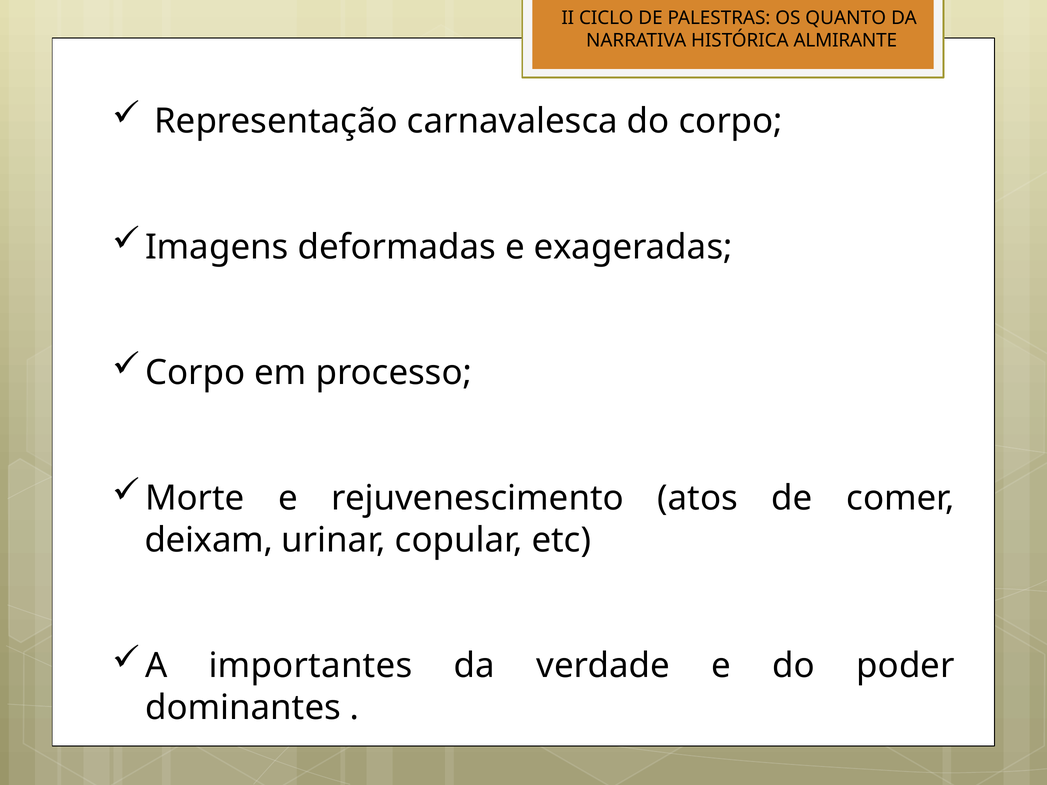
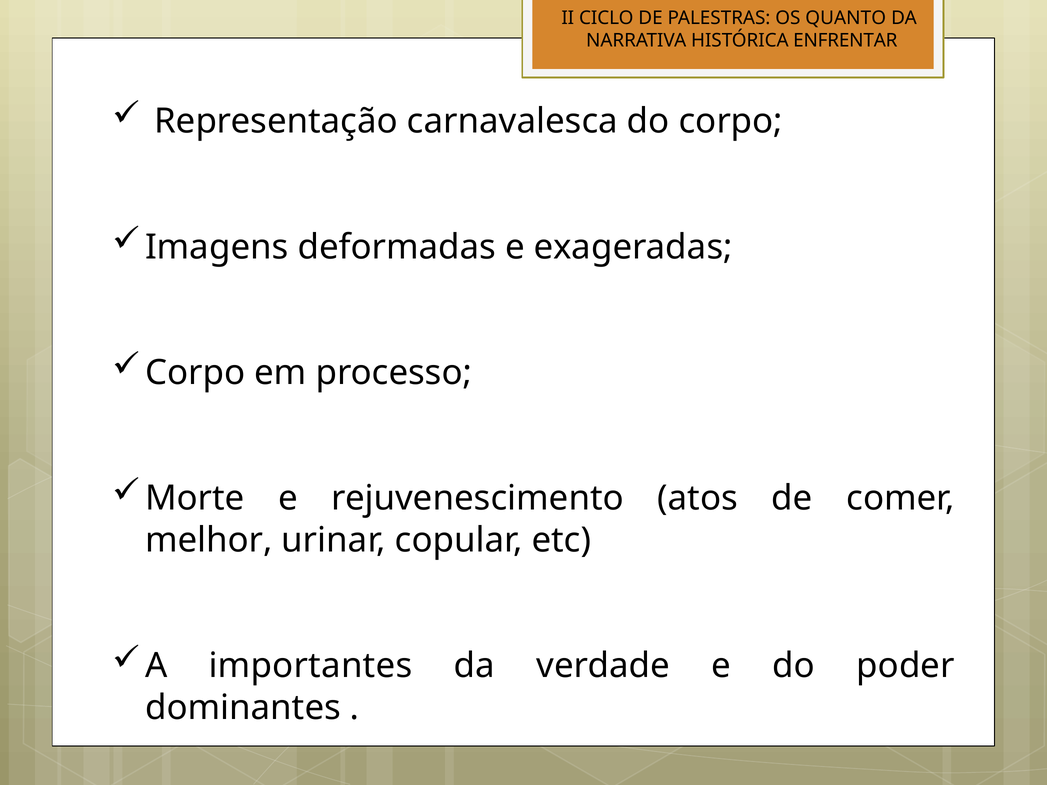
ALMIRANTE: ALMIRANTE -> ENFRENTAR
deixam: deixam -> melhor
